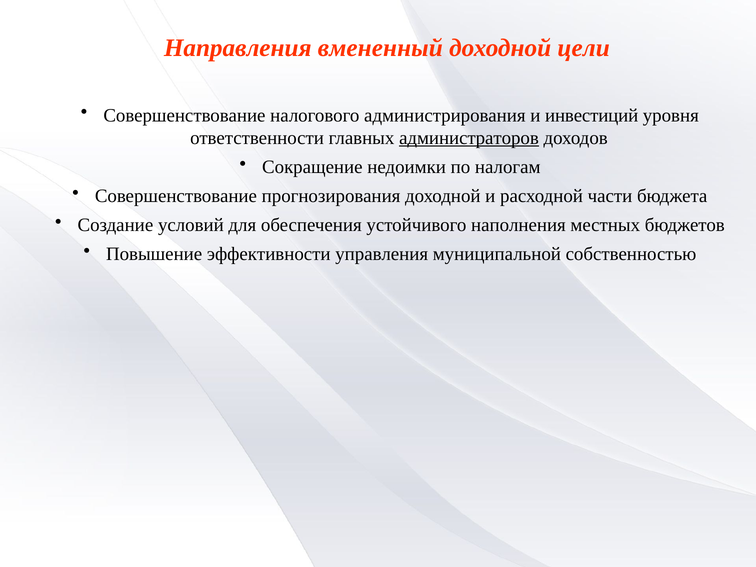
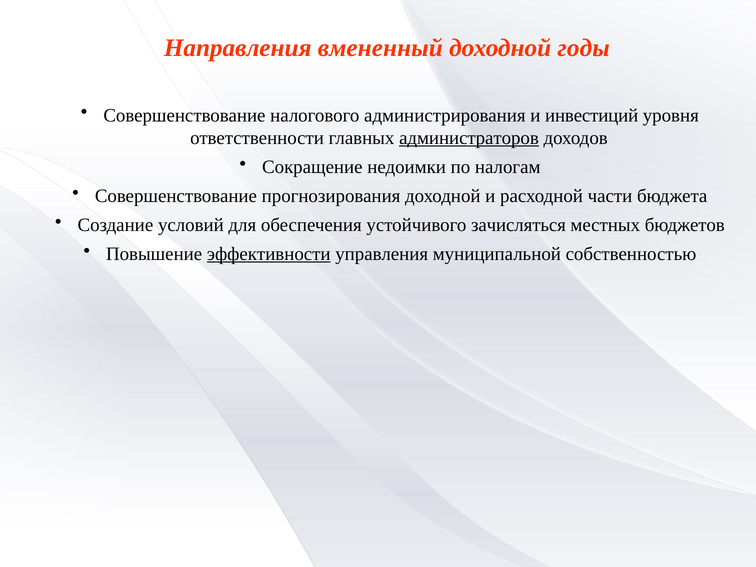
цели: цели -> годы
наполнения: наполнения -> зачисляться
эффективности underline: none -> present
